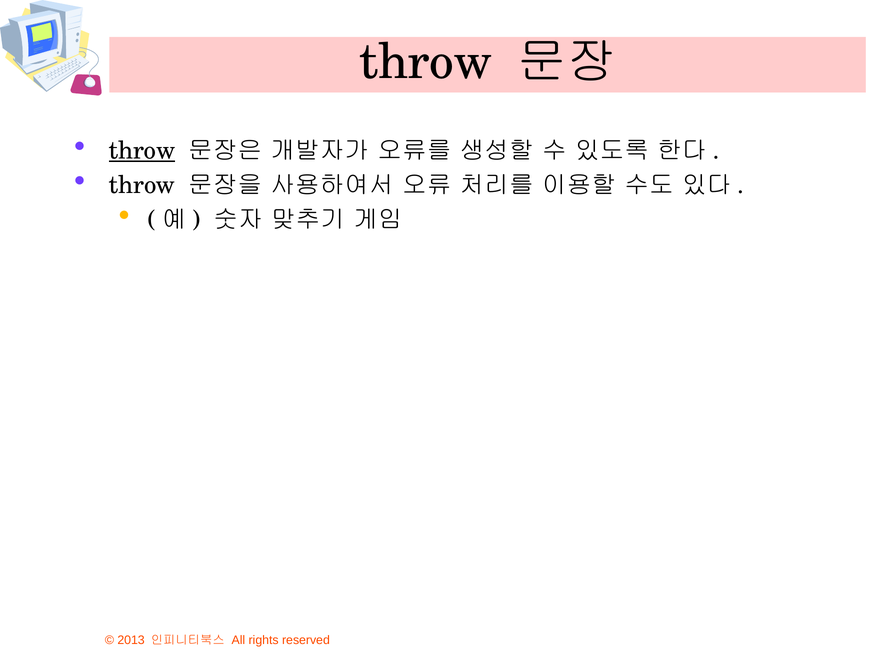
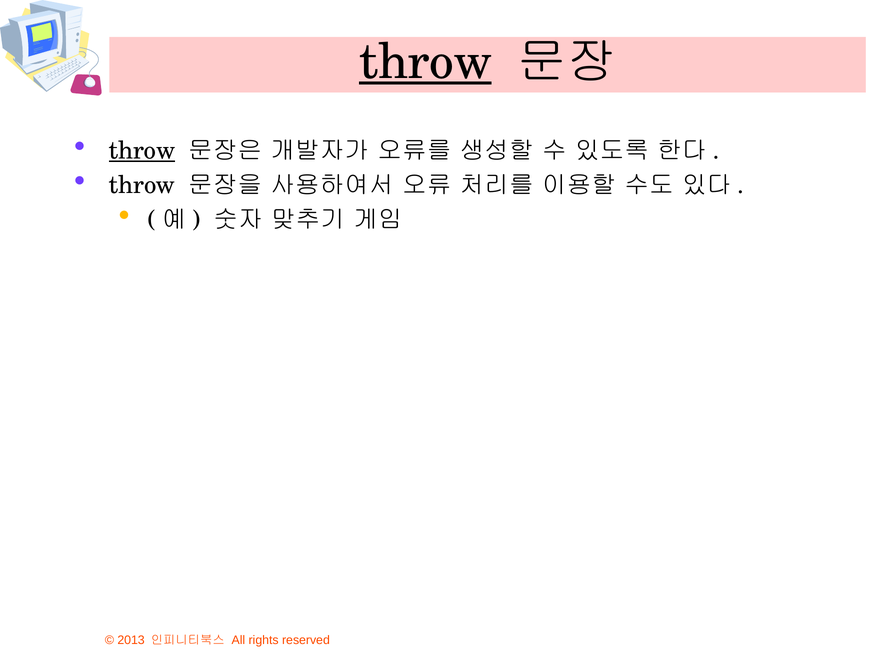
throw at (426, 62) underline: none -> present
